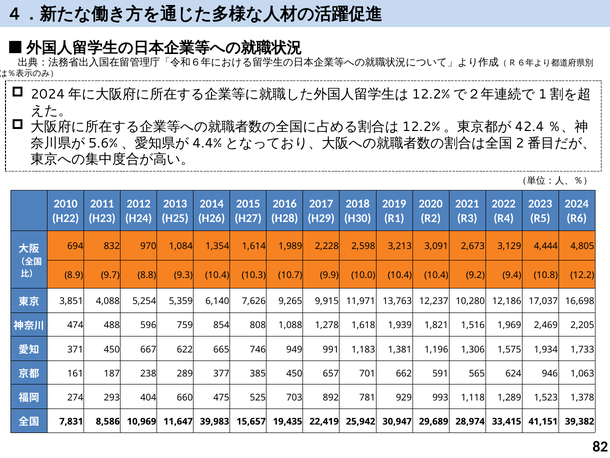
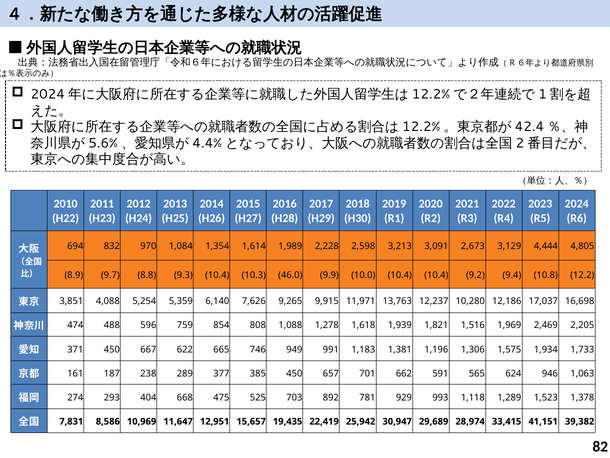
10.7: 10.7 -> 46.0
660: 660 -> 668
39,983: 39,983 -> 12,951
